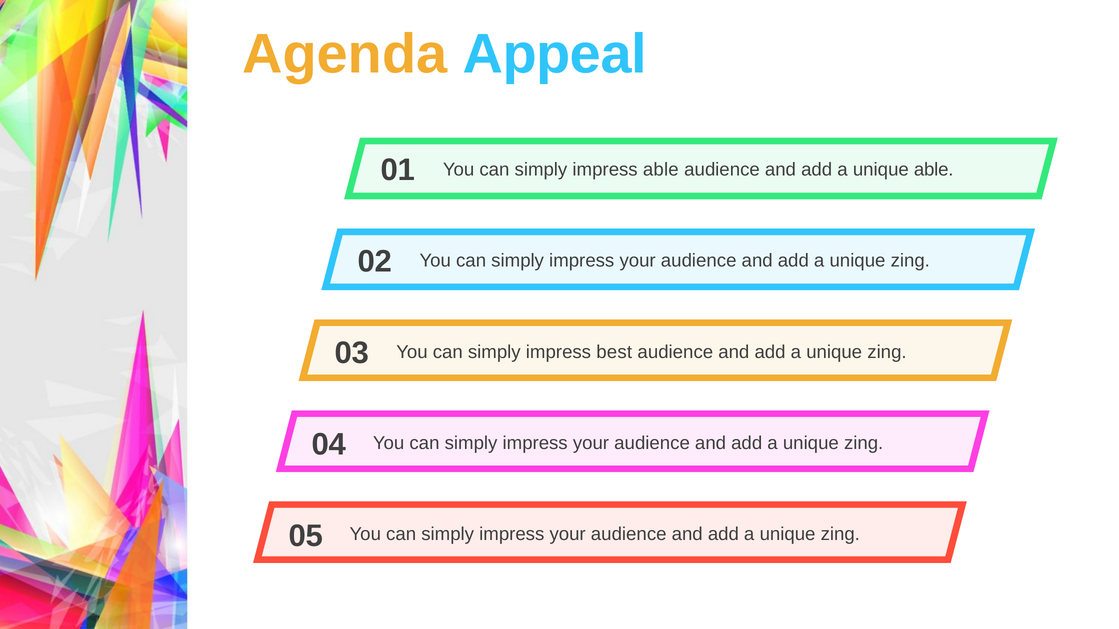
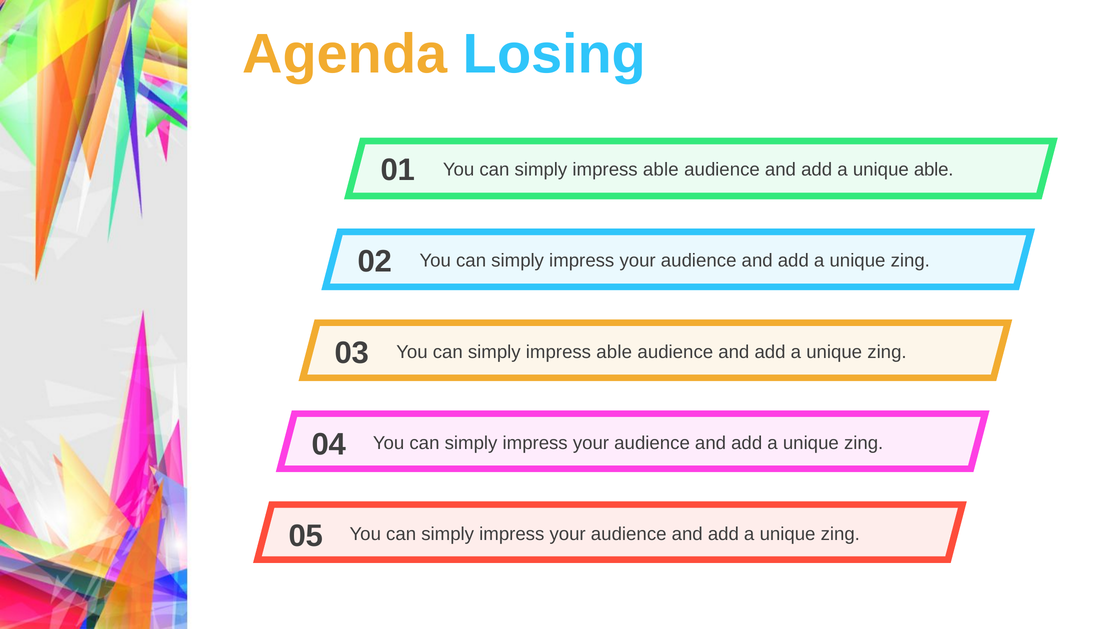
Appeal: Appeal -> Losing
best at (614, 352): best -> able
